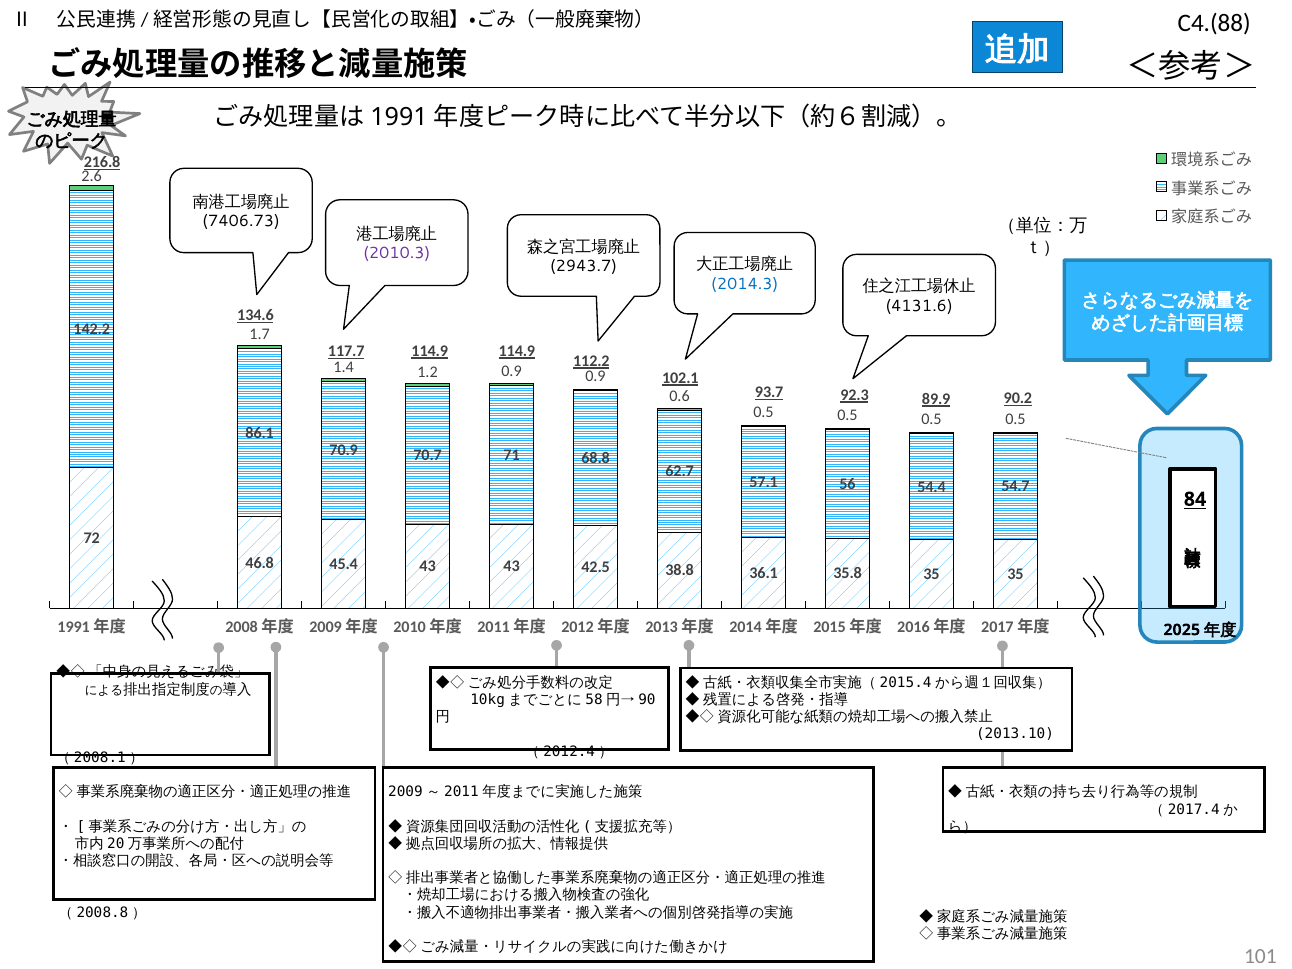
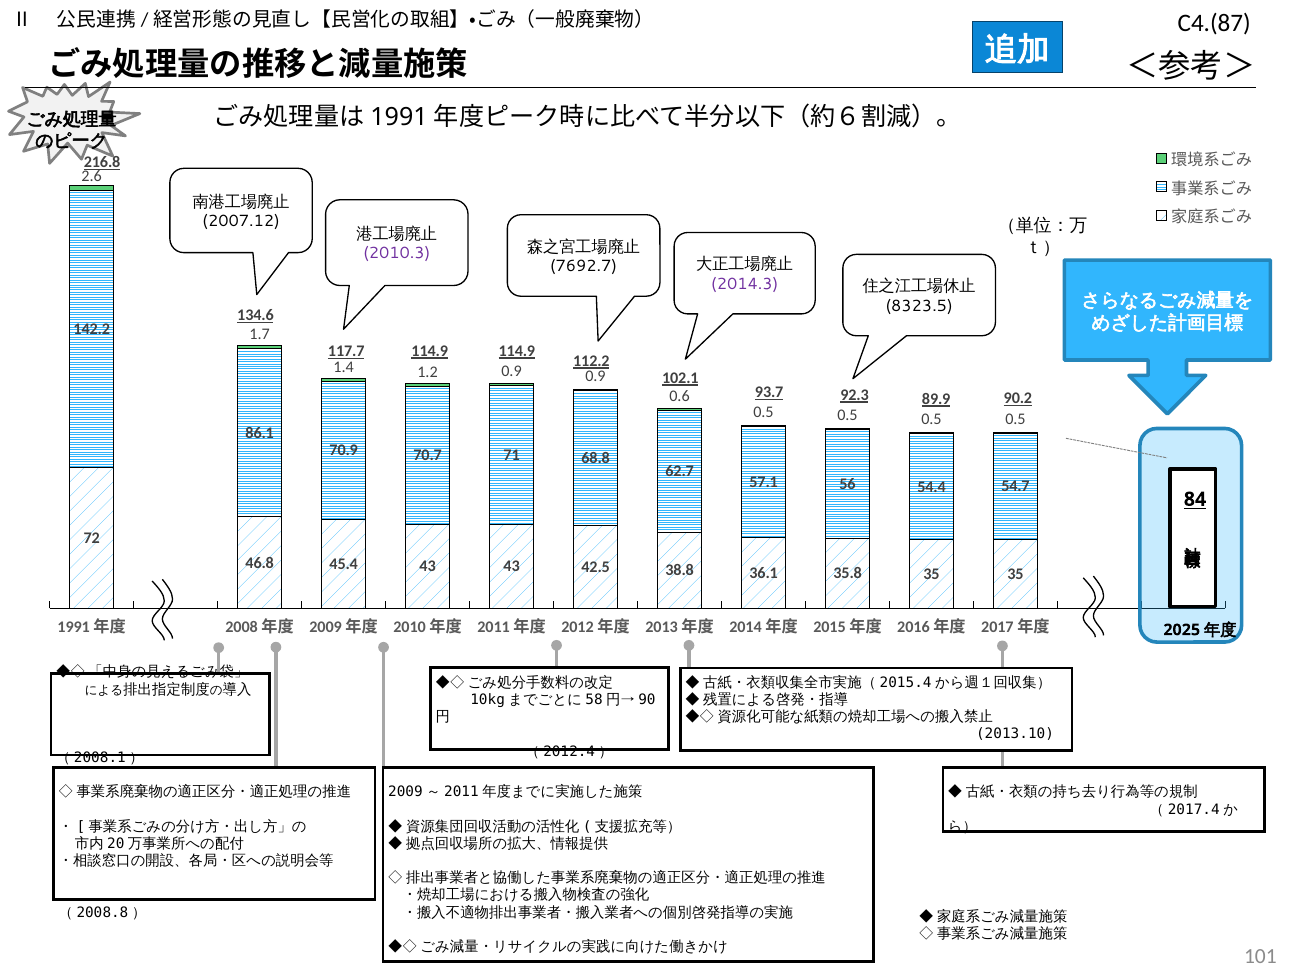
C4.(88: C4.(88 -> C4.(87
7406.73: 7406.73 -> 2007.12
2943.7: 2943.7 -> 7692.7
2014.3 colour: blue -> purple
4131.6: 4131.6 -> 8323.5
